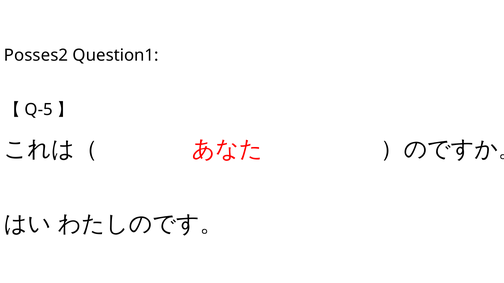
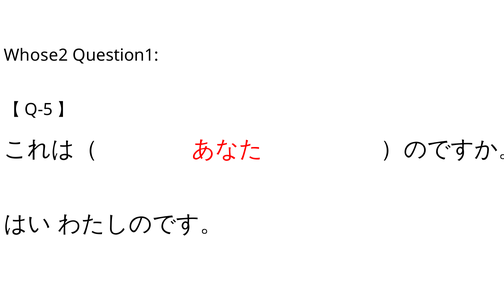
Posses2: Posses2 -> Whose2
